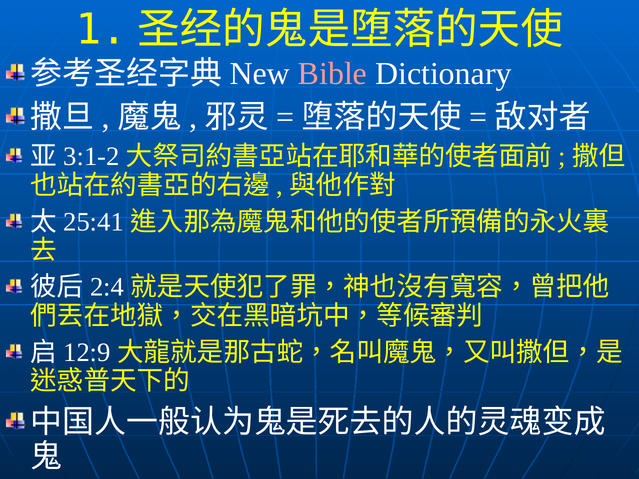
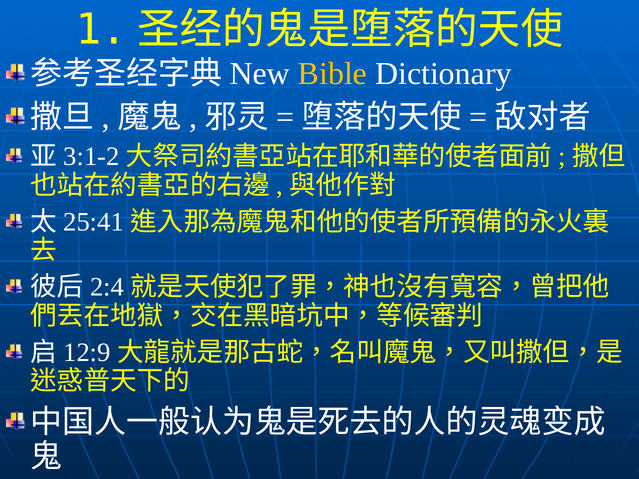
Bible colour: pink -> yellow
